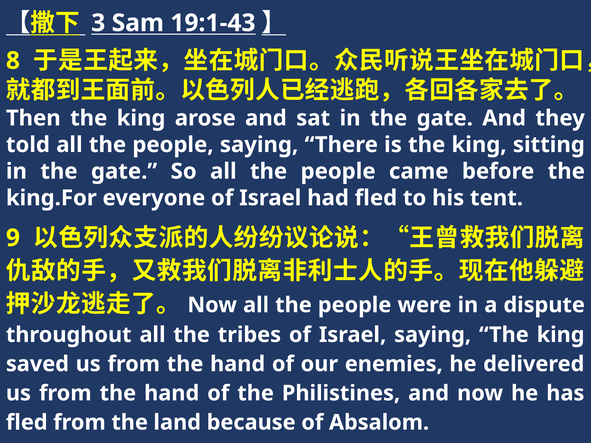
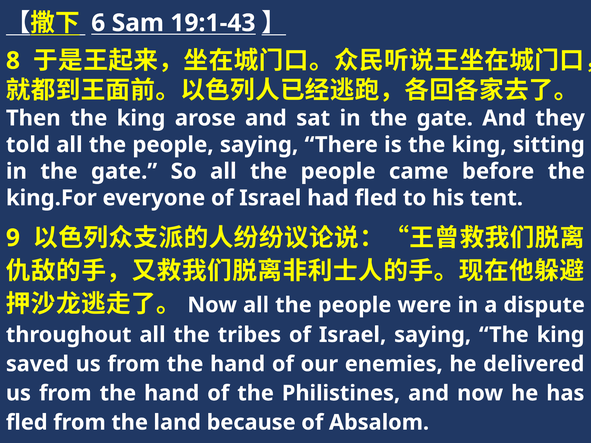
3: 3 -> 6
